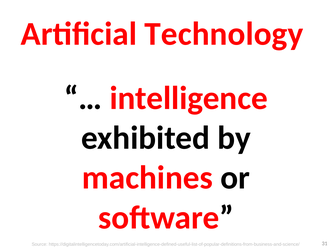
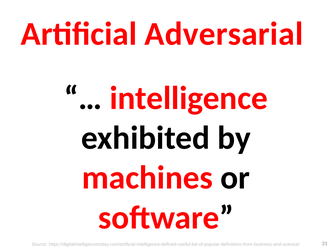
Technology: Technology -> Adversarial
